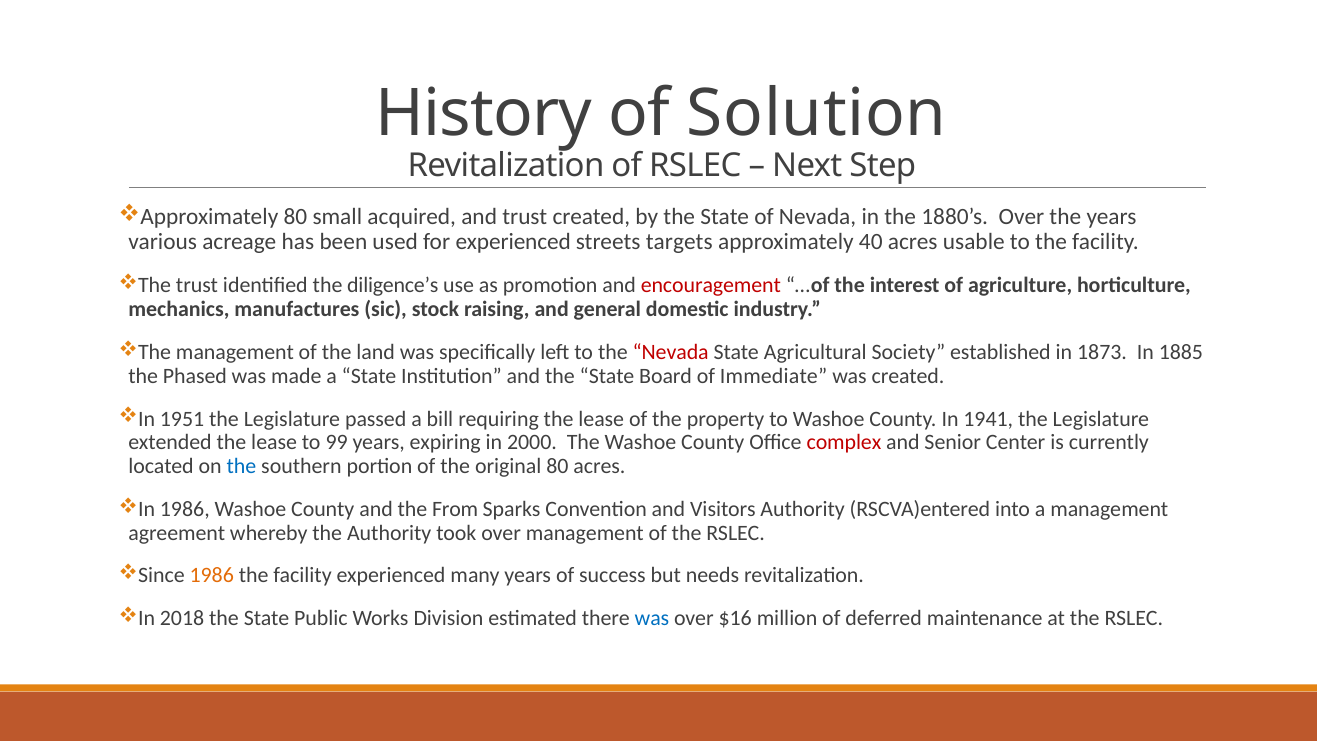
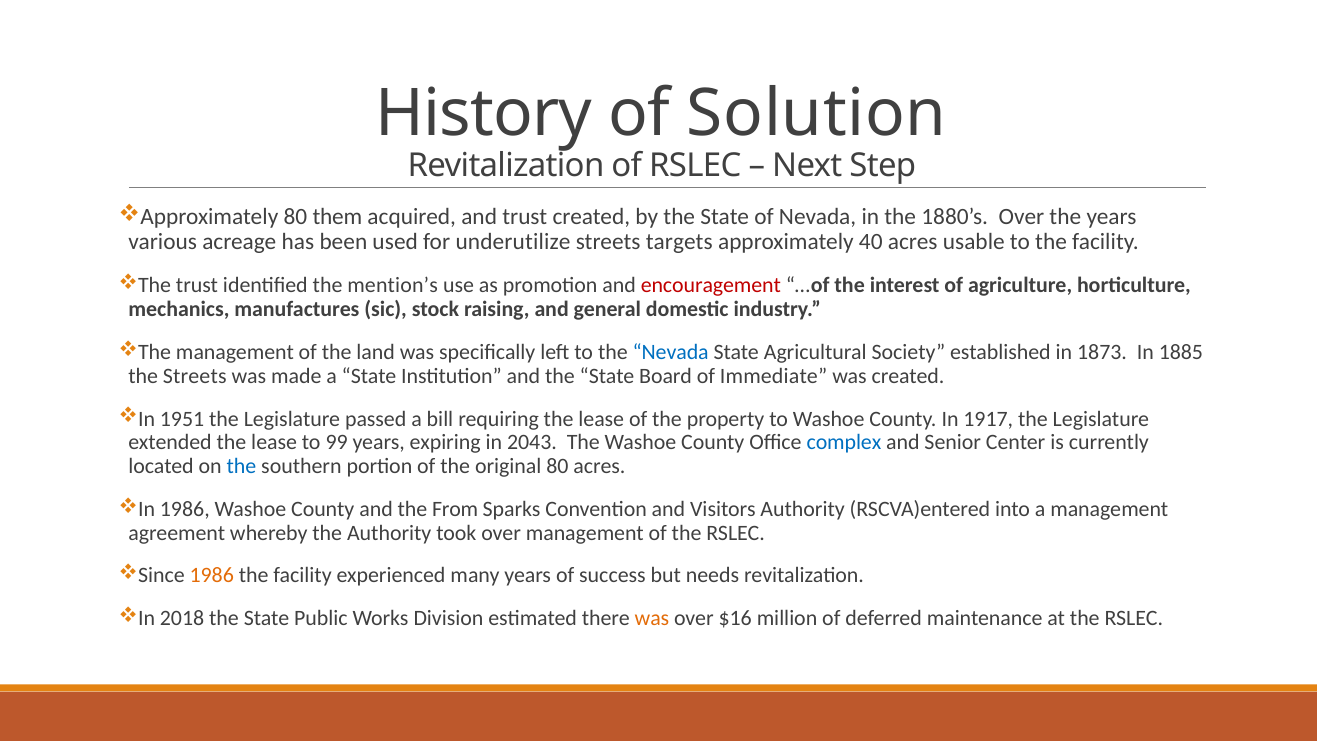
small: small -> them
for experienced: experienced -> underutilize
diligence’s: diligence’s -> mention’s
Nevada at (671, 352) colour: red -> blue
the Phased: Phased -> Streets
1941: 1941 -> 1917
2000: 2000 -> 2043
complex colour: red -> blue
was at (652, 619) colour: blue -> orange
